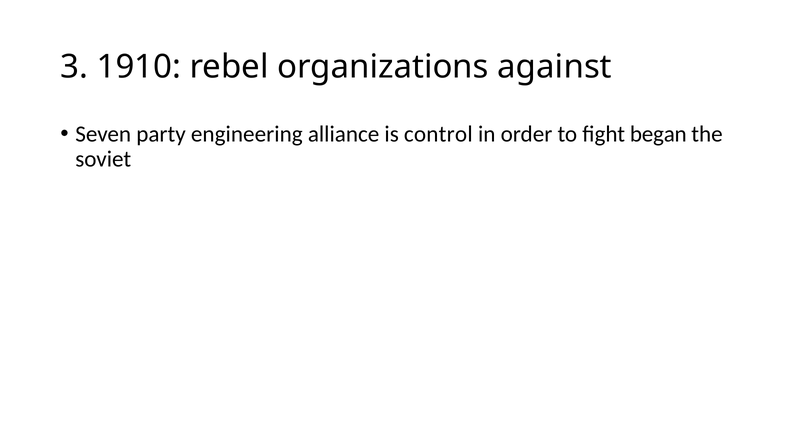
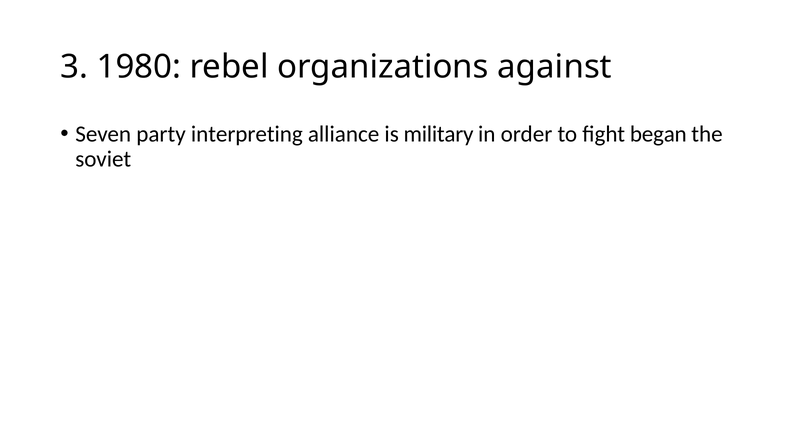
1910: 1910 -> 1980
engineering: engineering -> interpreting
control: control -> military
